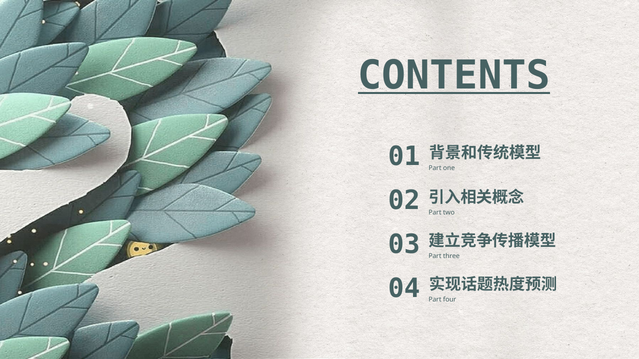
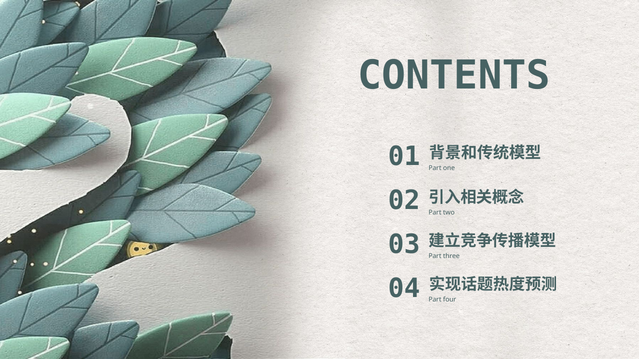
CONTENTS underline: present -> none
